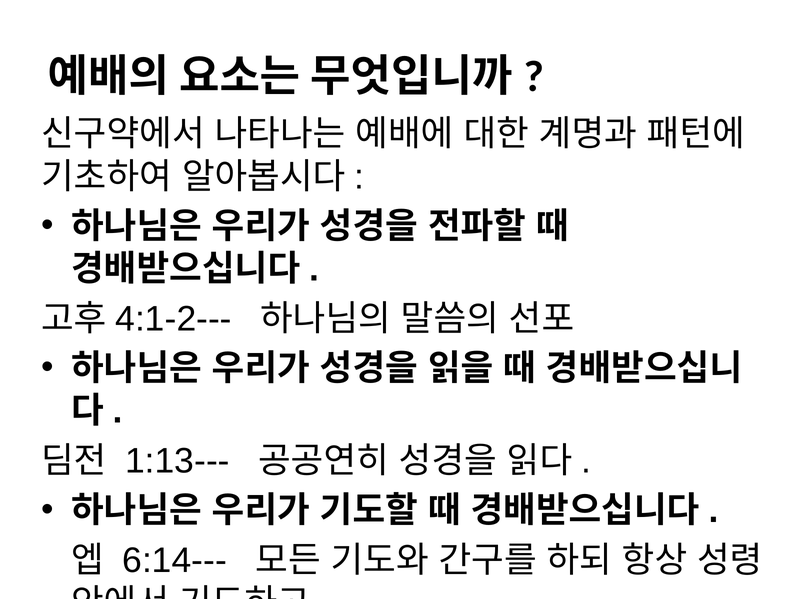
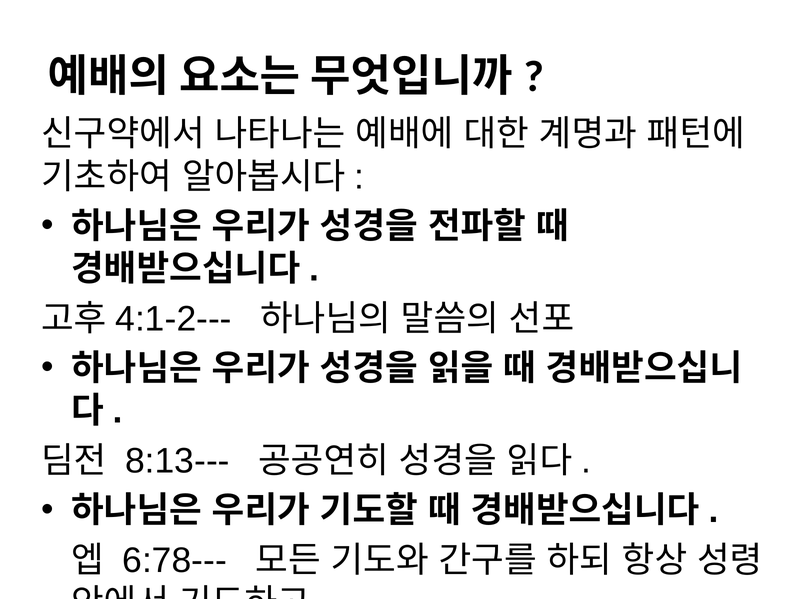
1:13---: 1:13--- -> 8:13---
6:14---: 6:14--- -> 6:78---
